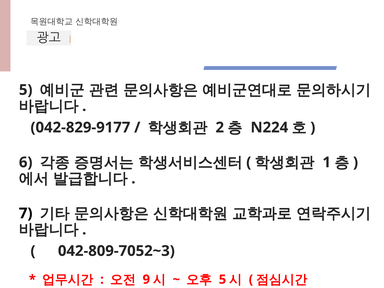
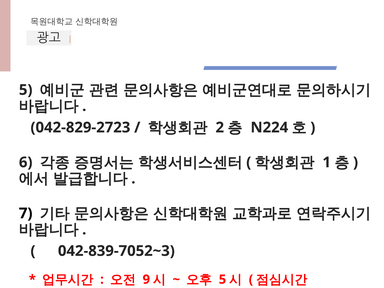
042-829-9177: 042-829-9177 -> 042-829-2723
042-809-7052~3: 042-809-7052~3 -> 042-839-7052~3
